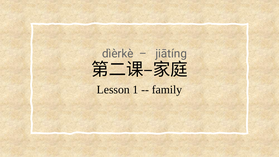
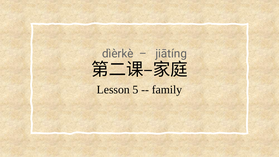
1: 1 -> 5
